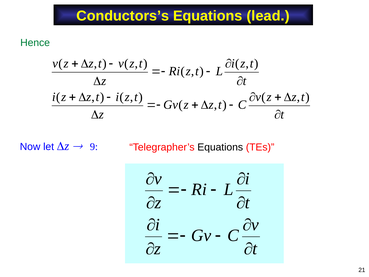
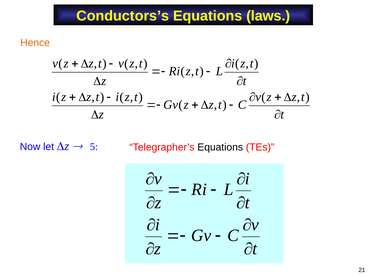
lead: lead -> laws
Hence colour: green -> orange
9: 9 -> 5
